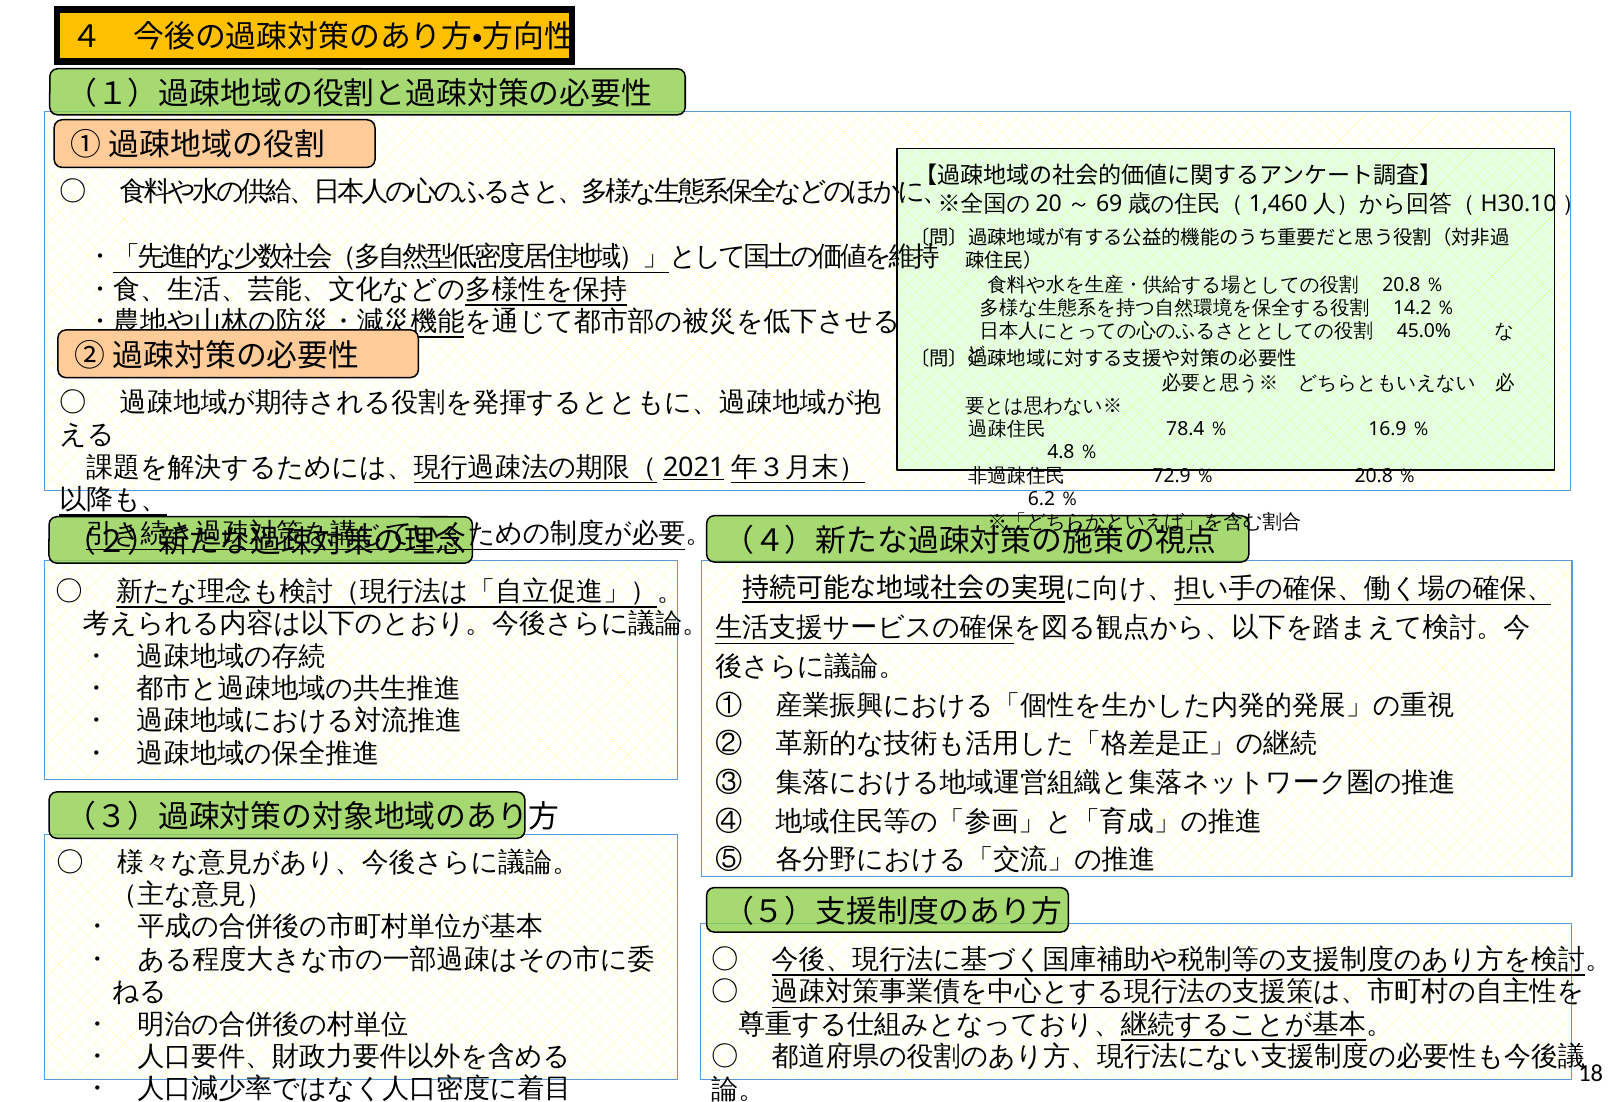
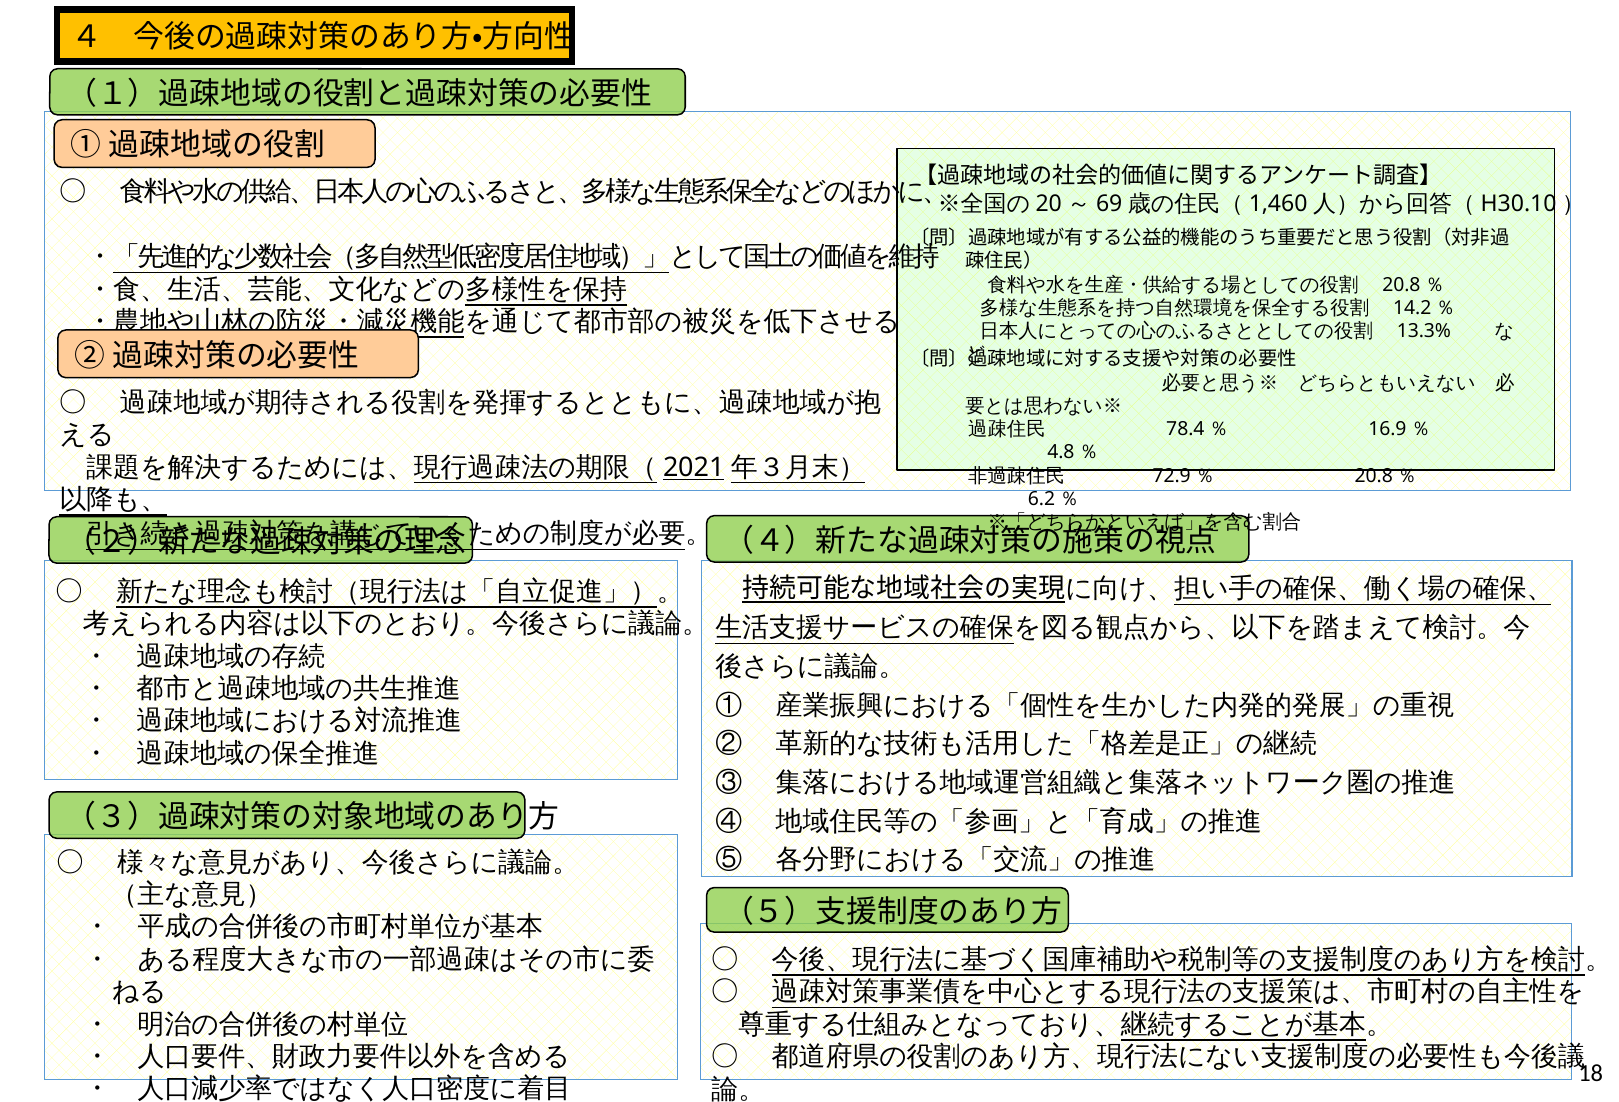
45.0%: 45.0% -> 13.3%
